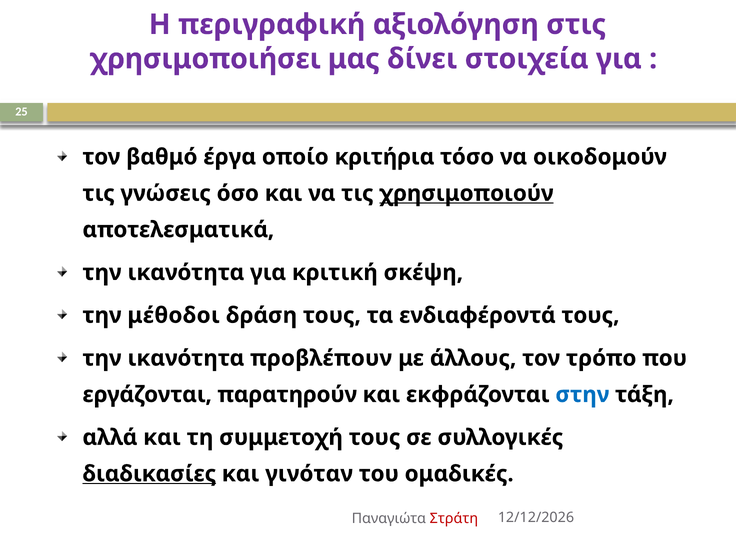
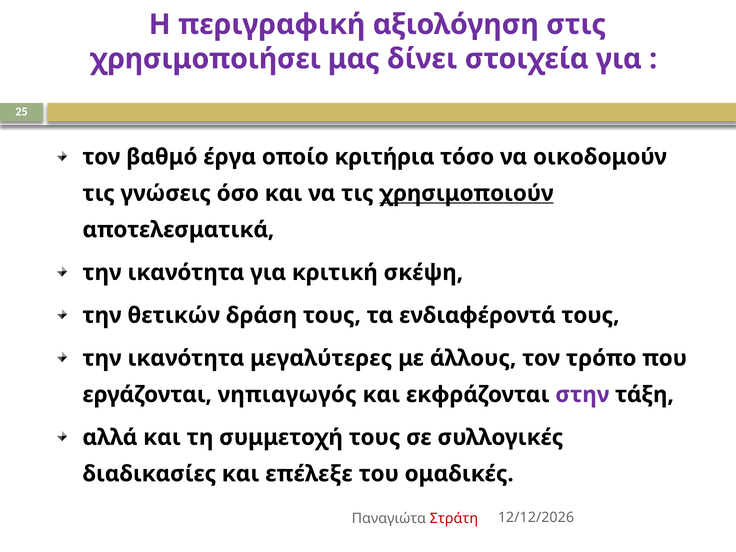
μέθοδοι: μέθοδοι -> θετικών
προβλέπουν: προβλέπουν -> μεγαλύτερες
παρατηρούν: παρατηρούν -> νηπιαγωγός
στην colour: blue -> purple
διαδικασίες underline: present -> none
γινόταν: γινόταν -> επέλεξε
